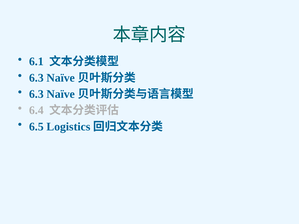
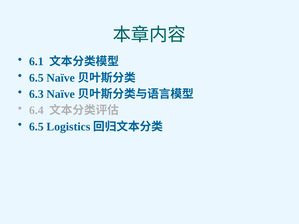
6.3 at (36, 78): 6.3 -> 6.5
